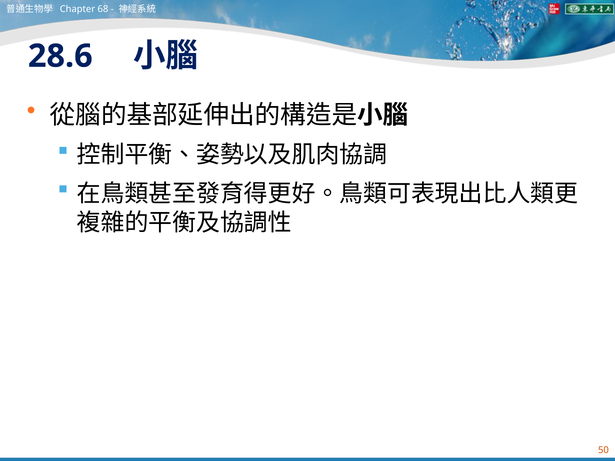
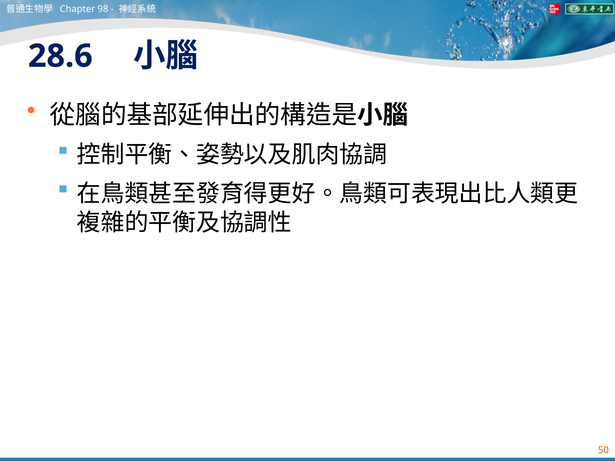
68: 68 -> 98
